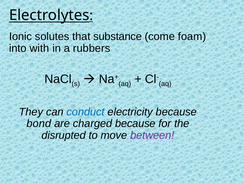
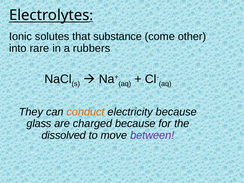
foam: foam -> other
with: with -> rare
conduct colour: blue -> orange
bond: bond -> glass
disrupted: disrupted -> dissolved
